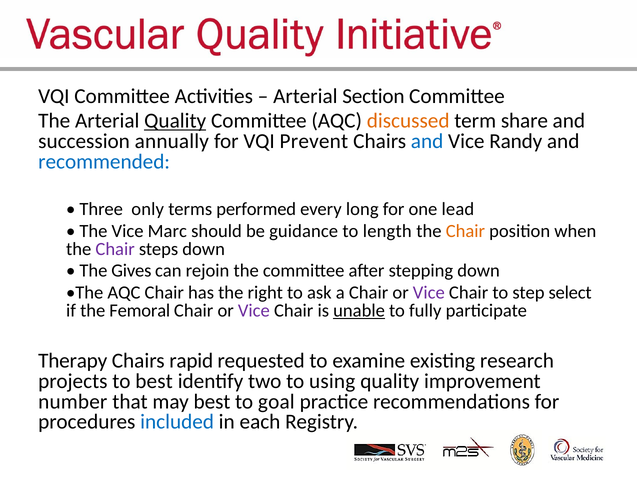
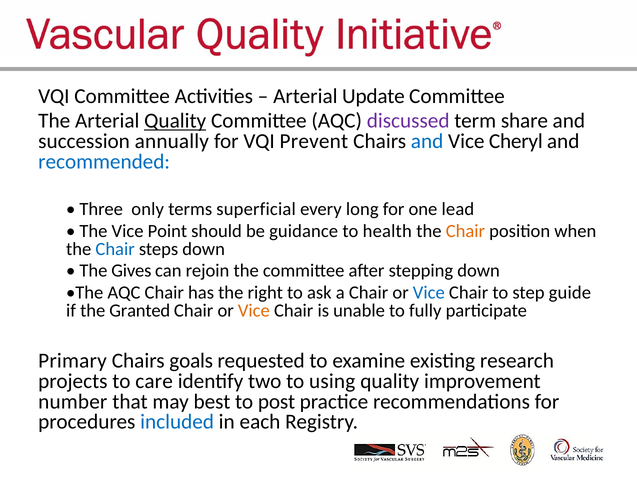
Section: Section -> Update
discussed colour: orange -> purple
Randy: Randy -> Cheryl
performed: performed -> superficial
Marc: Marc -> Point
length: length -> health
Chair at (115, 249) colour: purple -> blue
Vice at (429, 292) colour: purple -> blue
select: select -> guide
Femoral: Femoral -> Granted
Vice at (254, 310) colour: purple -> orange
unable underline: present -> none
Therapy: Therapy -> Primary
rapid: rapid -> goals
to best: best -> care
goal: goal -> post
